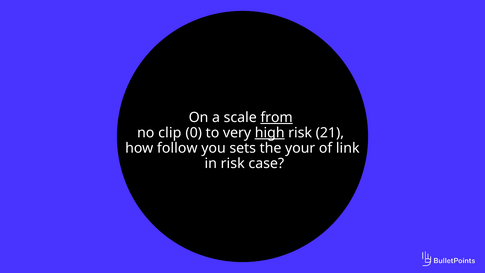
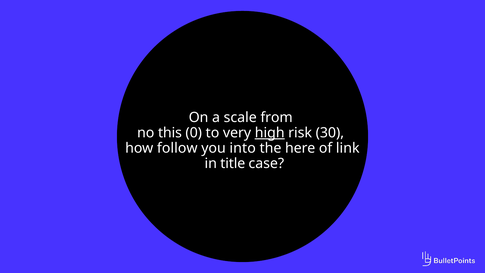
from underline: present -> none
clip: clip -> this
21: 21 -> 30
sets: sets -> into
your: your -> here
in risk: risk -> title
